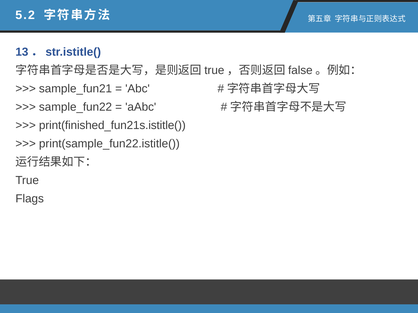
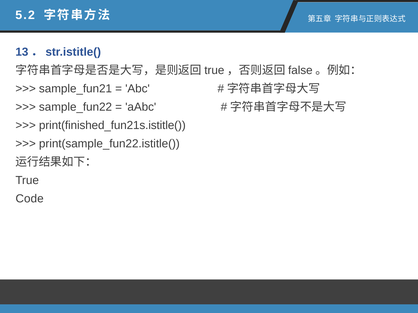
Flags: Flags -> Code
